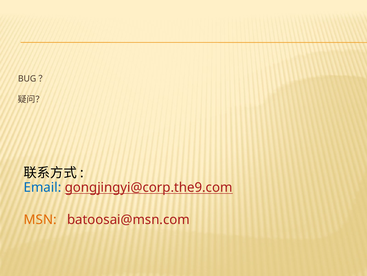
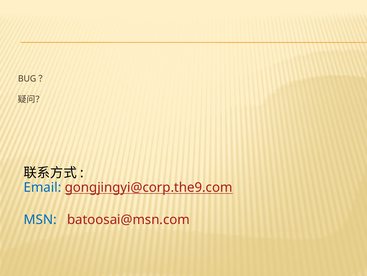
MSN colour: orange -> blue
